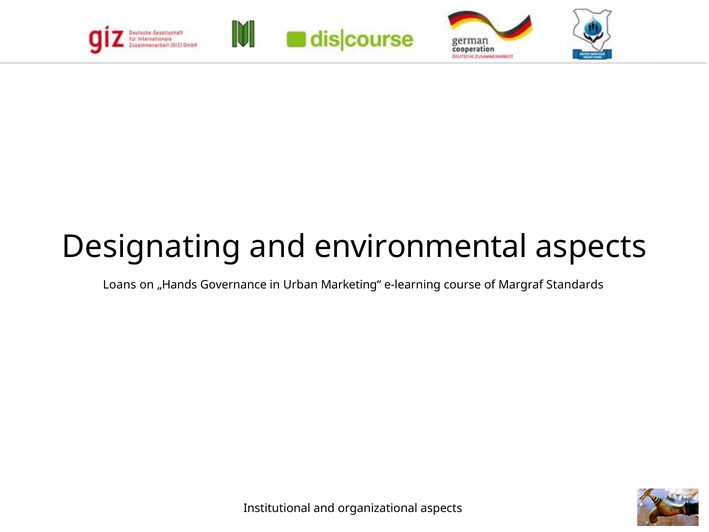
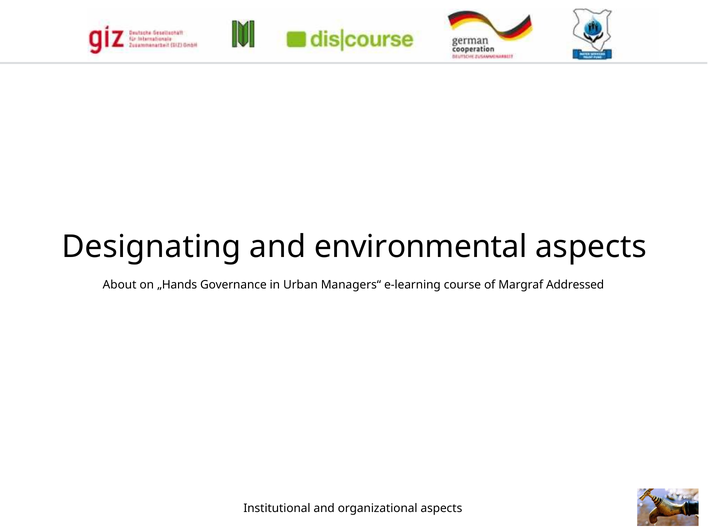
Loans: Loans -> About
Marketing“: Marketing“ -> Managers“
Standards: Standards -> Addressed
